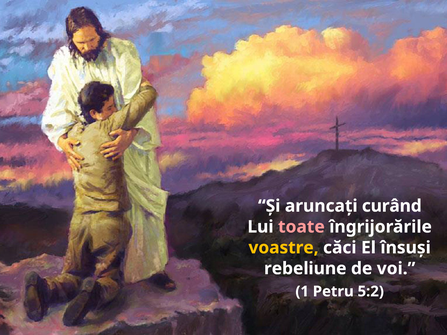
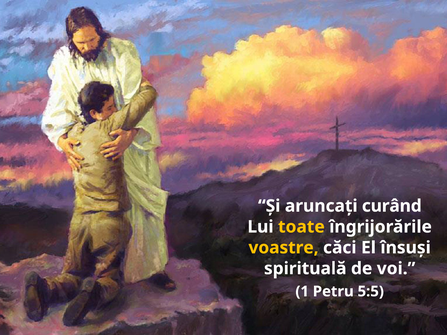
toate colour: pink -> yellow
rebeliune: rebeliune -> spirituală
5:2: 5:2 -> 5:5
